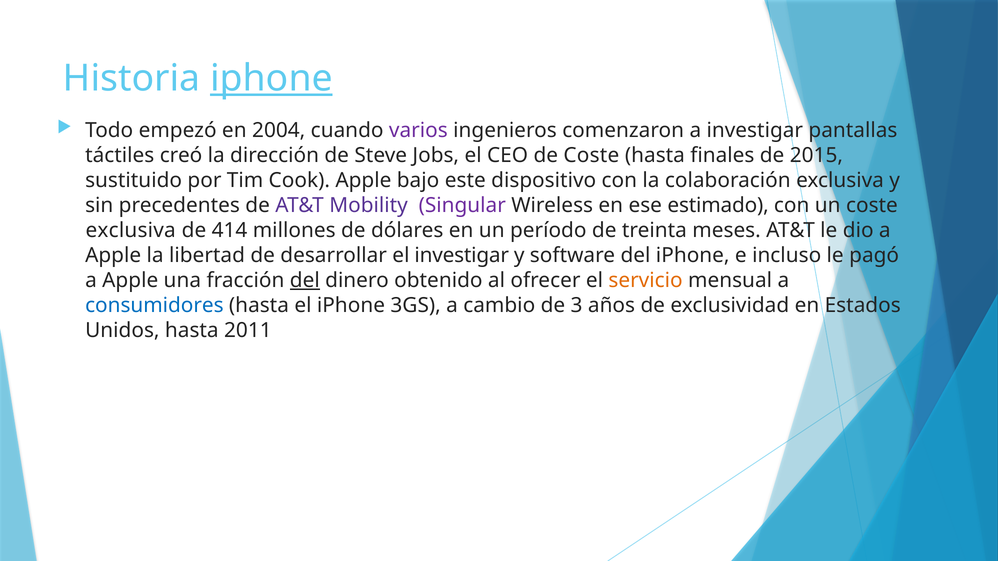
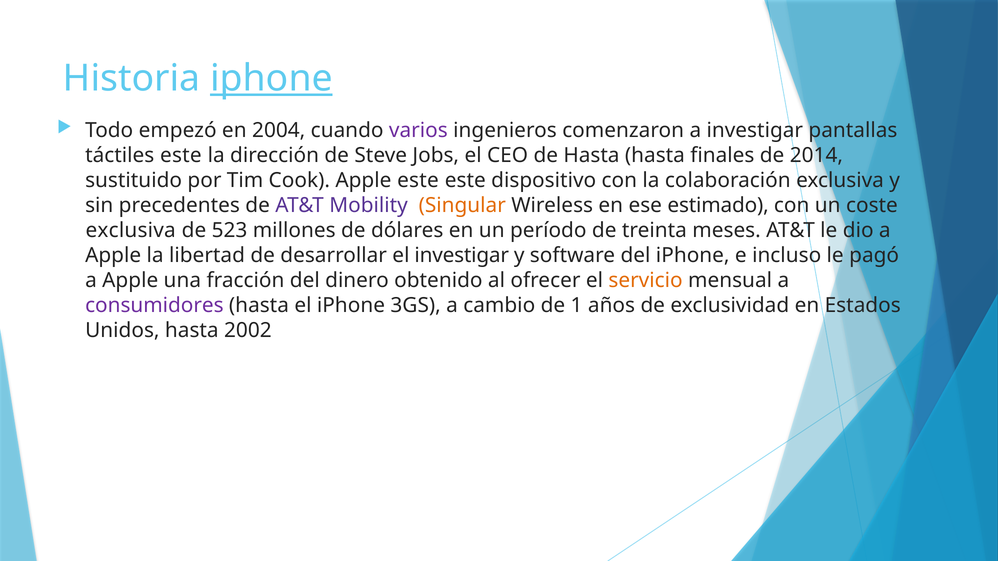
táctiles creó: creó -> este
de Coste: Coste -> Hasta
2015: 2015 -> 2014
Apple bajo: bajo -> este
Singular colour: purple -> orange
414: 414 -> 523
del at (305, 281) underline: present -> none
consumidores colour: blue -> purple
3: 3 -> 1
2011: 2011 -> 2002
